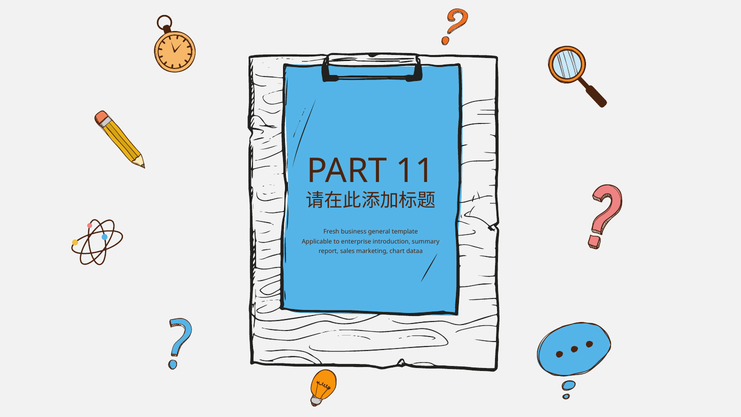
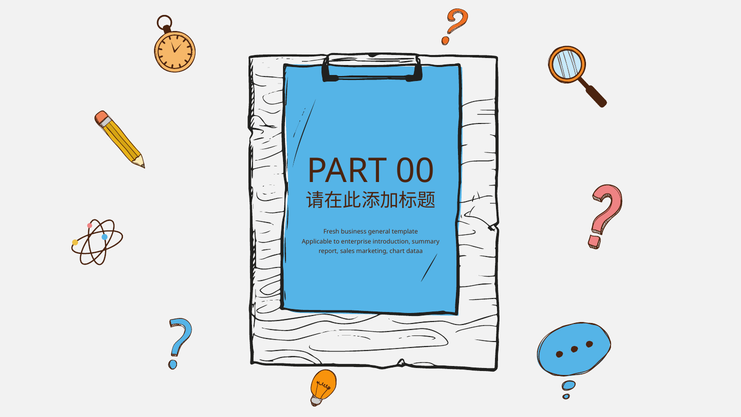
11: 11 -> 00
